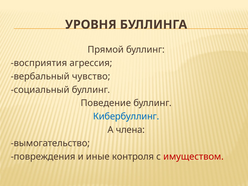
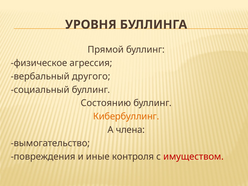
восприятия: восприятия -> физическое
чувство: чувство -> другого
Поведение: Поведение -> Состоянию
Кибербуллинг colour: blue -> orange
